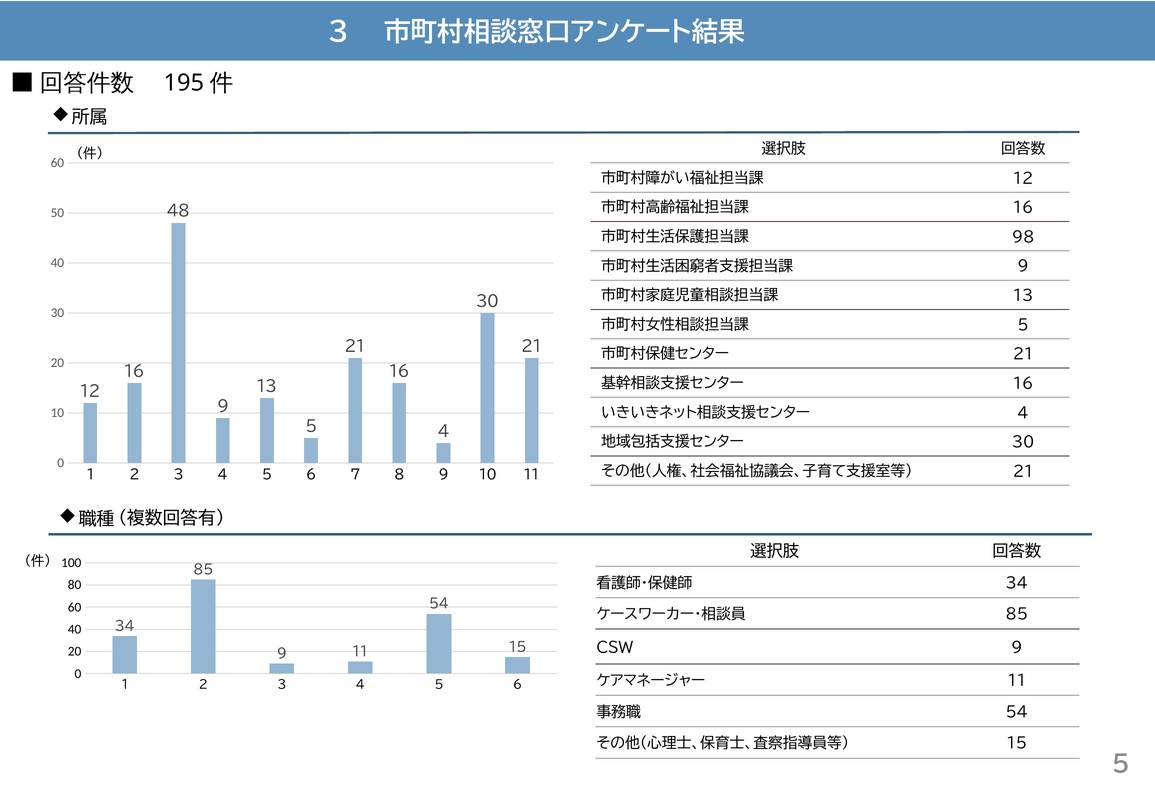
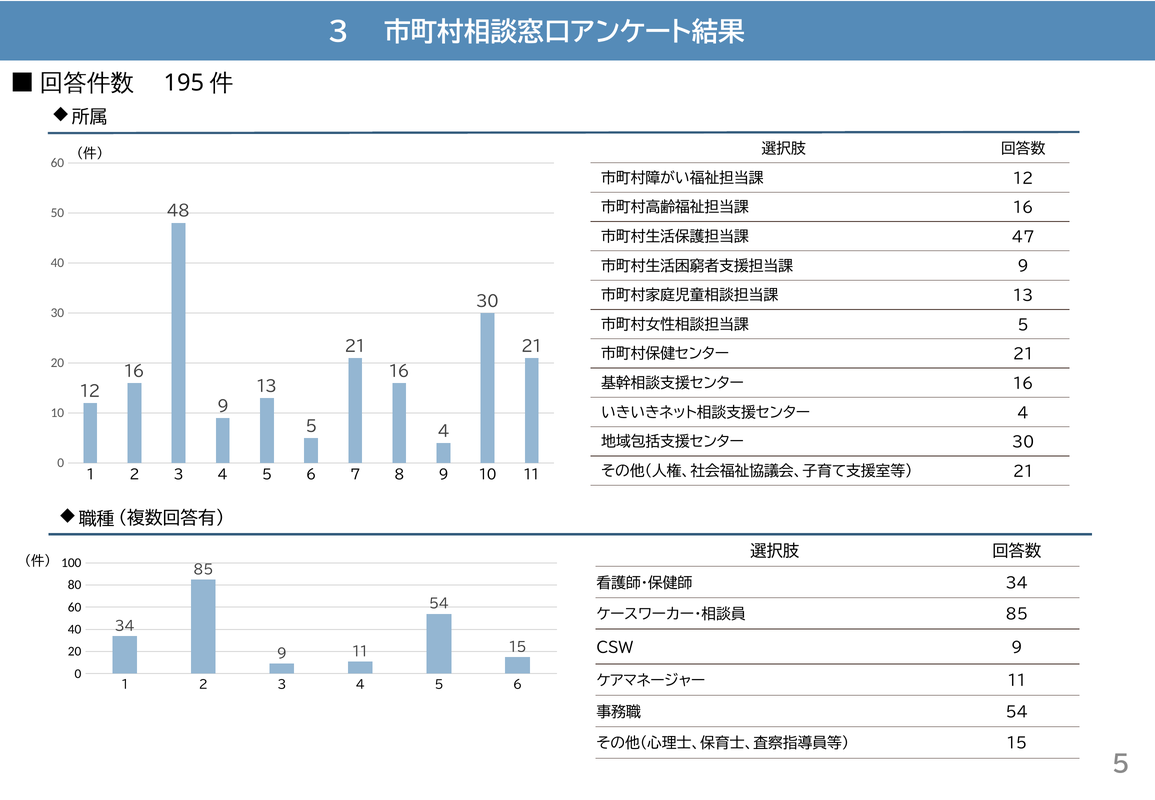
98: 98 -> 47
